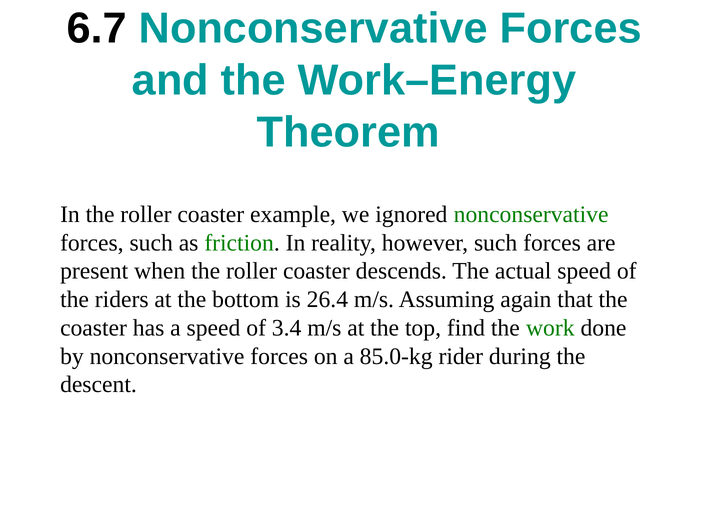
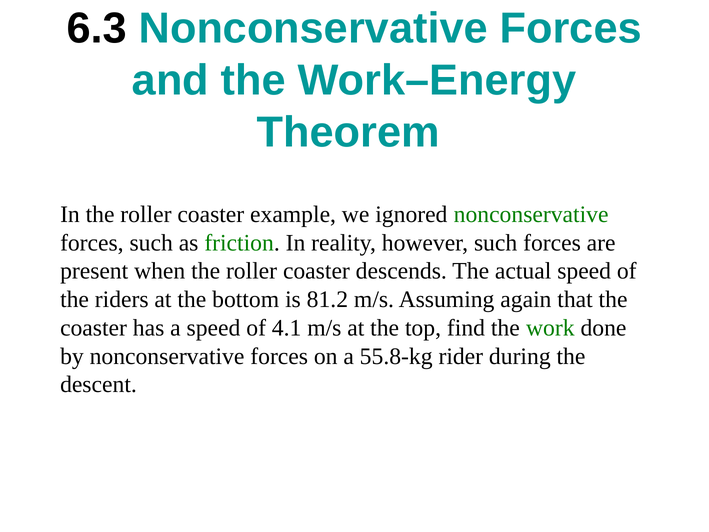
6.7: 6.7 -> 6.3
26.4: 26.4 -> 81.2
3.4: 3.4 -> 4.1
85.0-kg: 85.0-kg -> 55.8-kg
